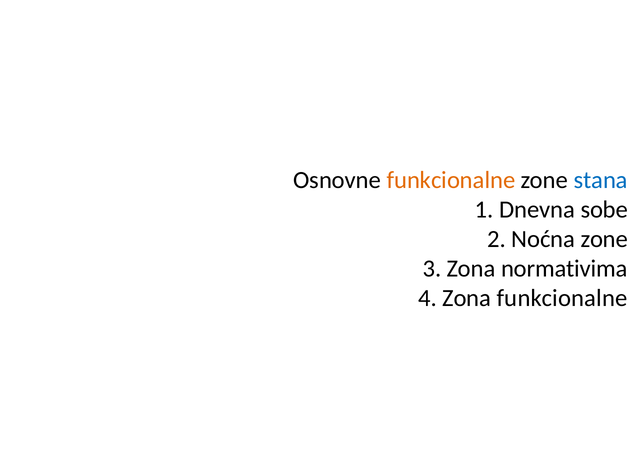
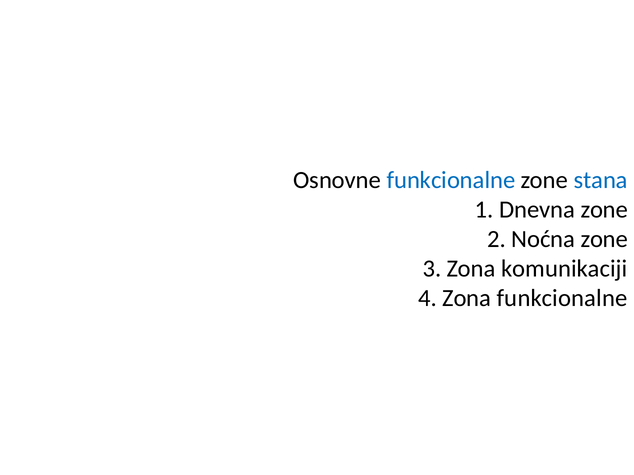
funkcionalne at (451, 180) colour: orange -> blue
Dnevna sobe: sobe -> zone
normativima: normativima -> komunikaciji
